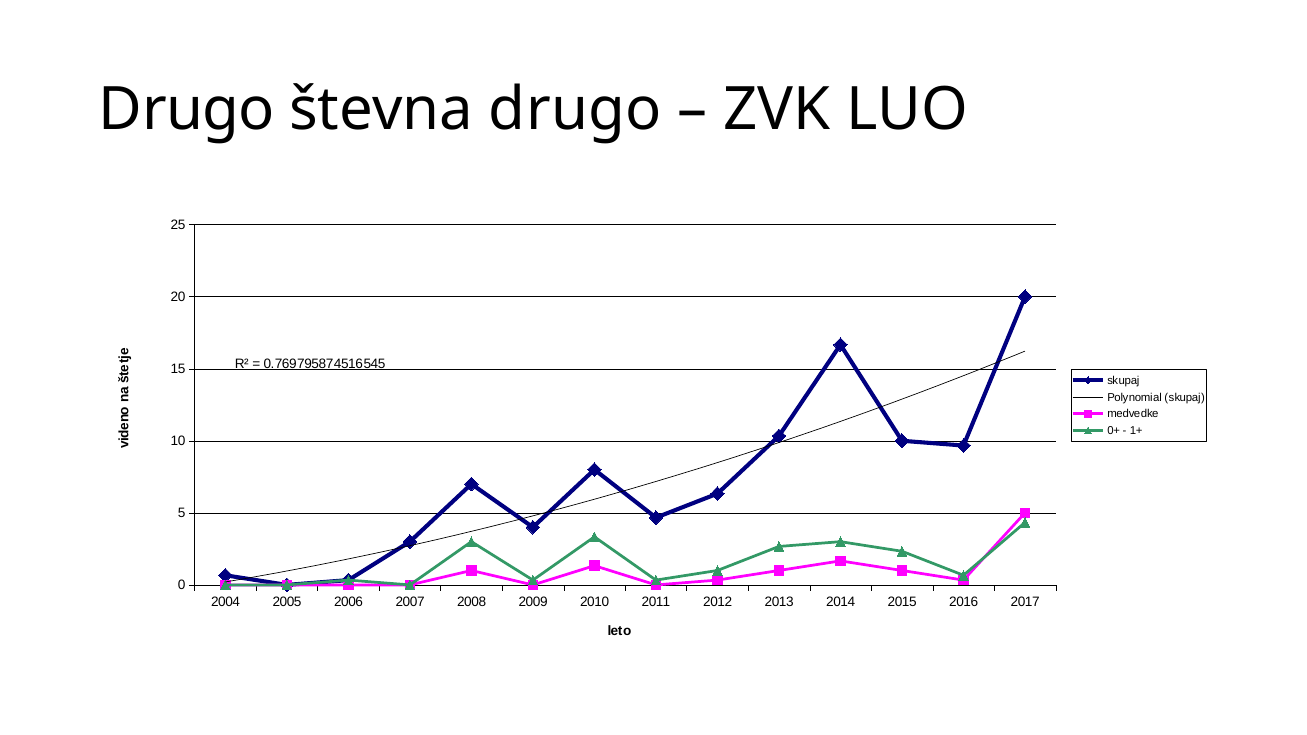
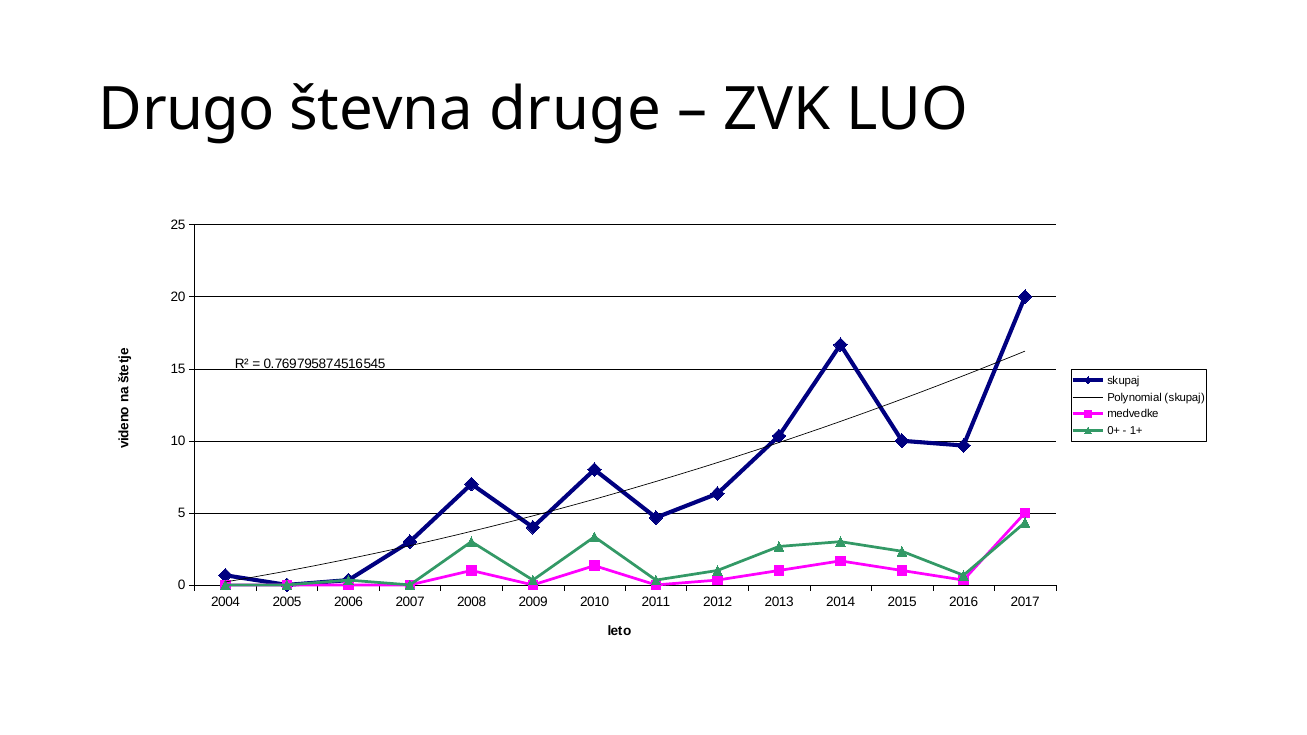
števna drugo: drugo -> druge
